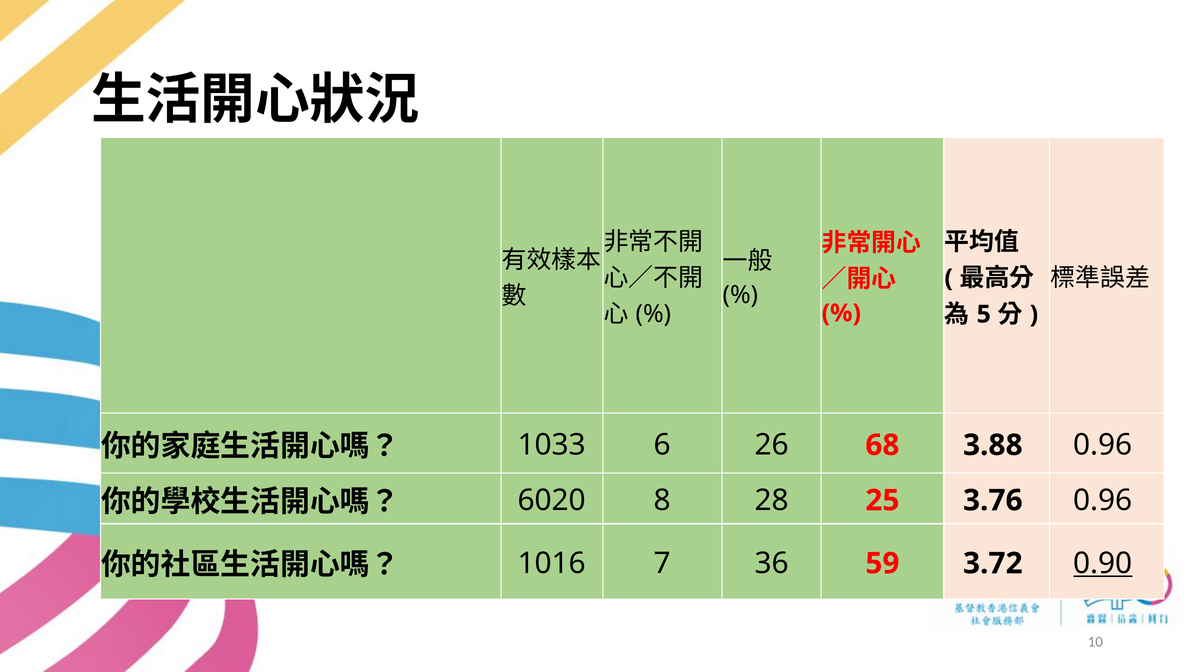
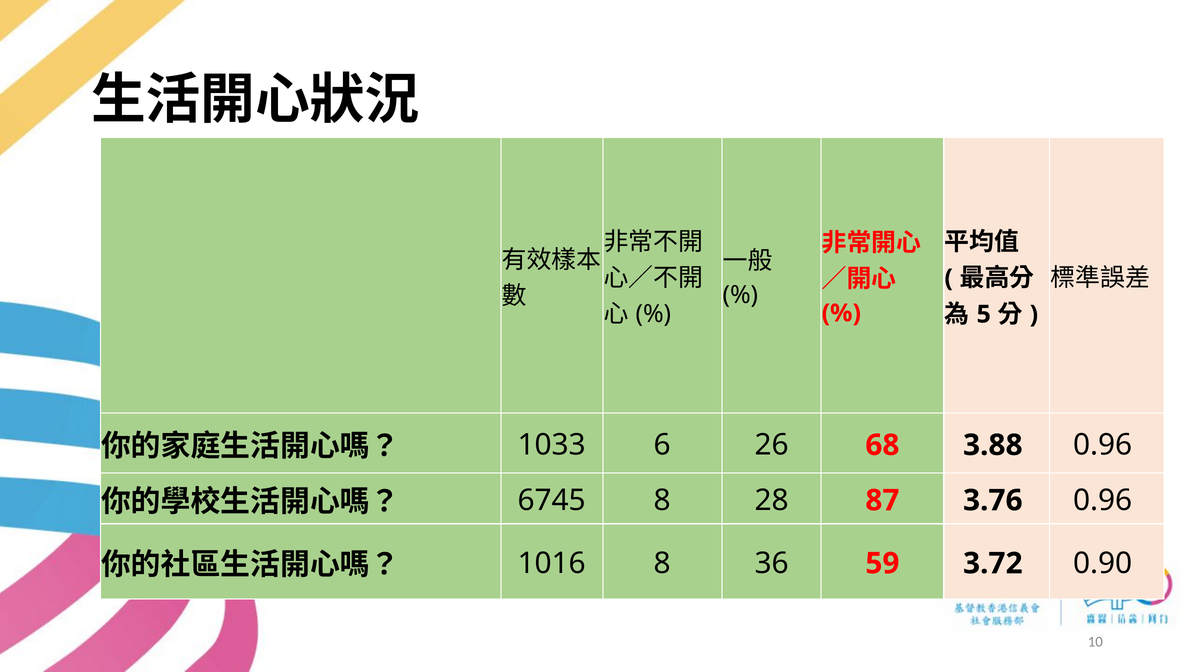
6020: 6020 -> 6745
25: 25 -> 87
1016 7: 7 -> 8
0.90 underline: present -> none
